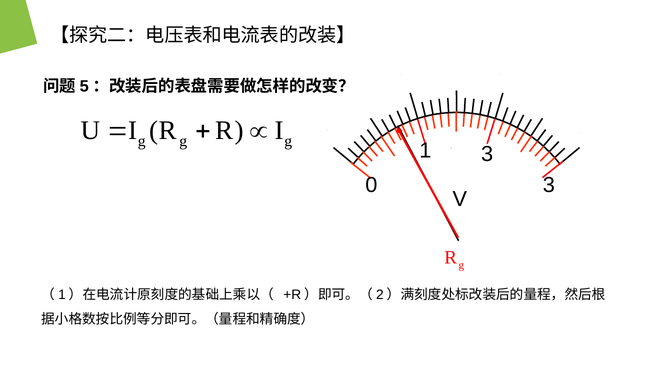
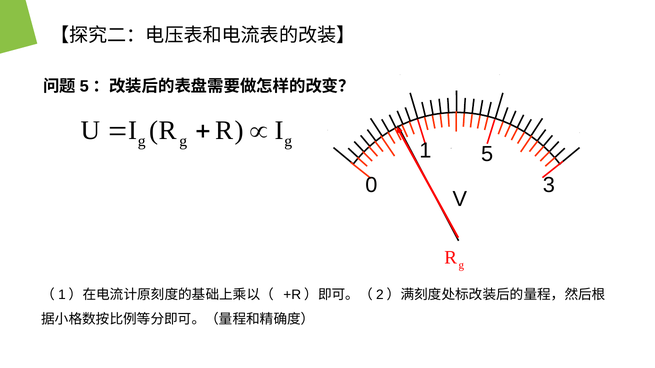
3 at (487, 154): 3 -> 5
